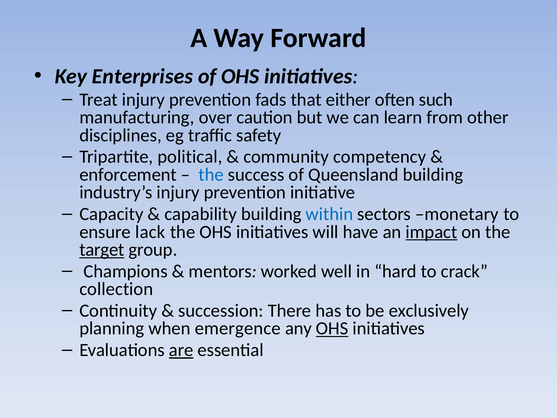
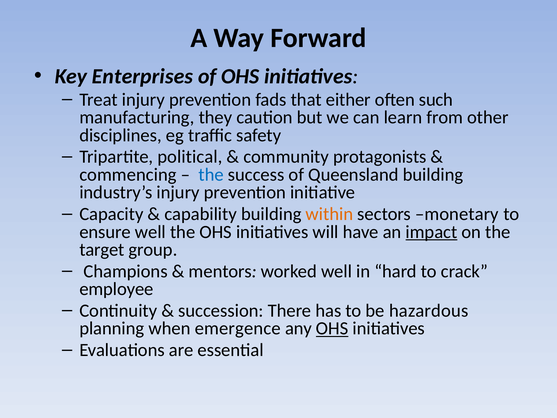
over: over -> they
competency: competency -> protagonists
enforcement: enforcement -> commencing
within colour: blue -> orange
ensure lack: lack -> well
target underline: present -> none
collection: collection -> employee
exclusively: exclusively -> hazardous
are underline: present -> none
